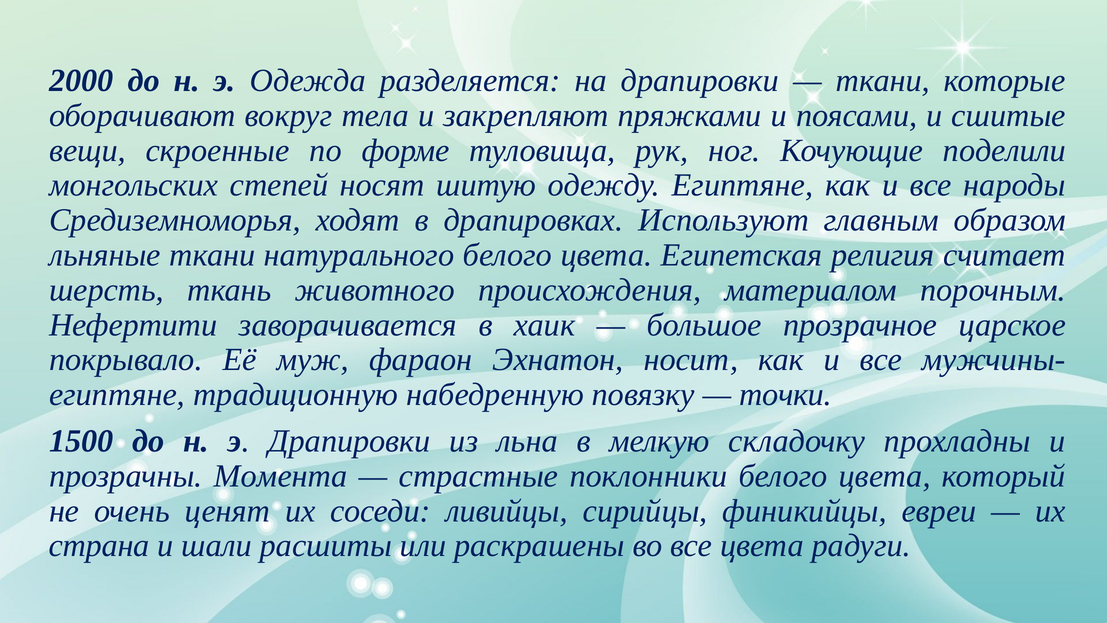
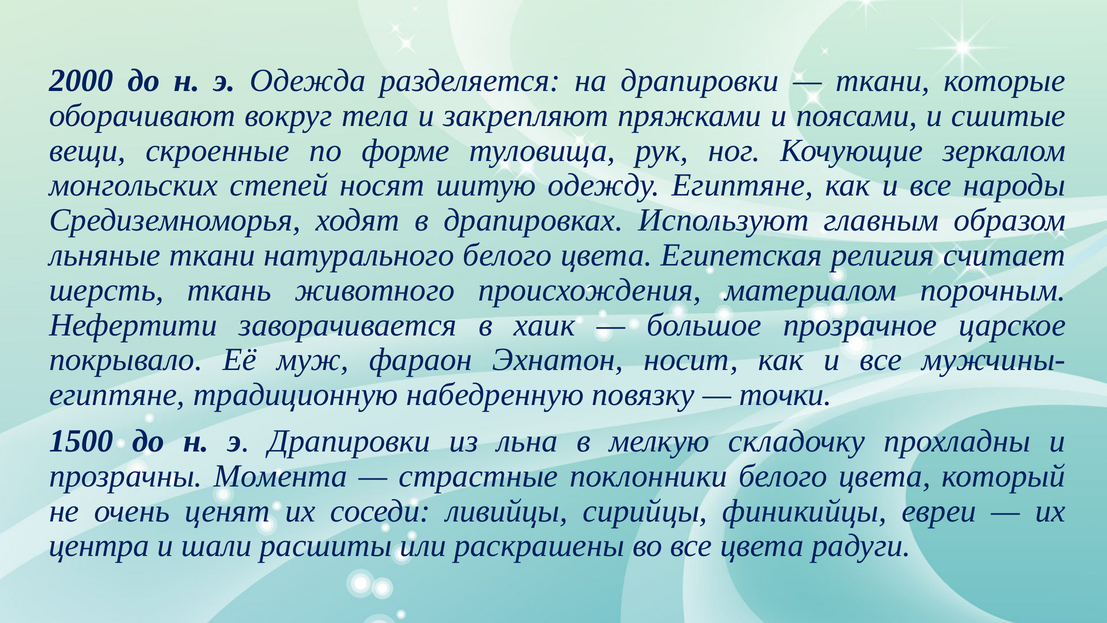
поделили: поделили -> зеркалом
страна: страна -> центра
